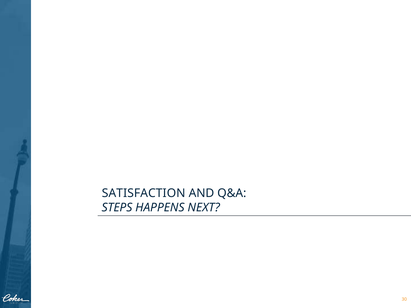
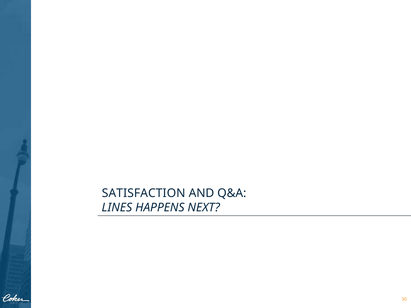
STEPS: STEPS -> LINES
